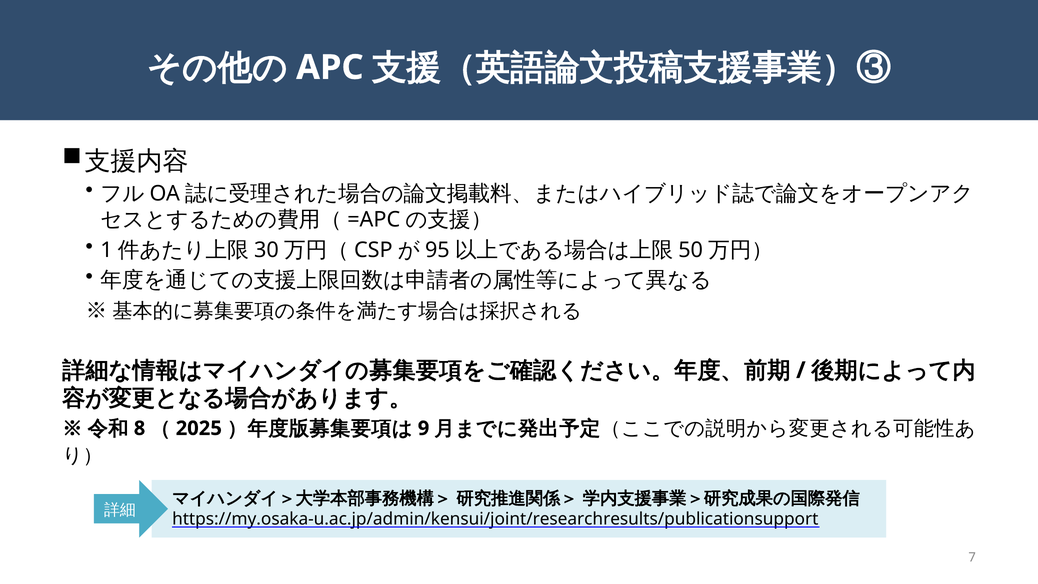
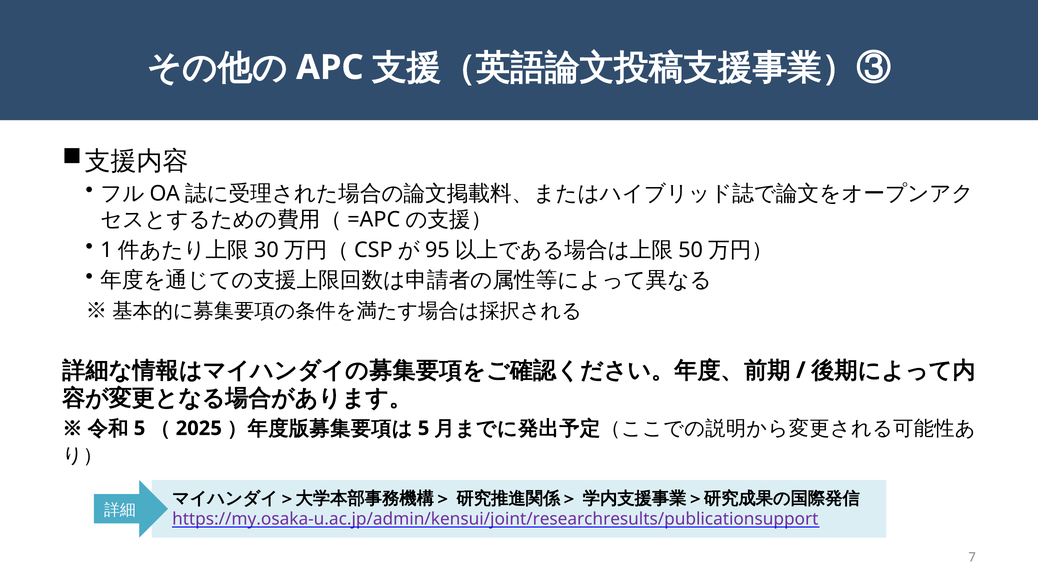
8 at (140, 428): 8 -> 5
9 at (424, 428): 9 -> 5
https://my.osaka-u.ac.jp/admin/kensui/joint/researchresults/publicationsupport colour: black -> purple
